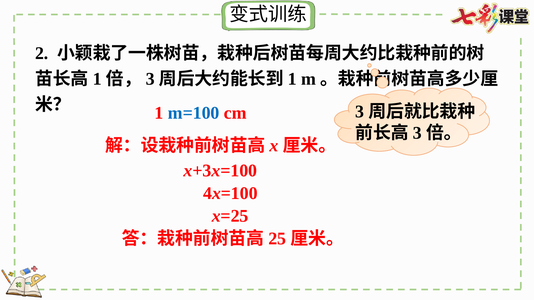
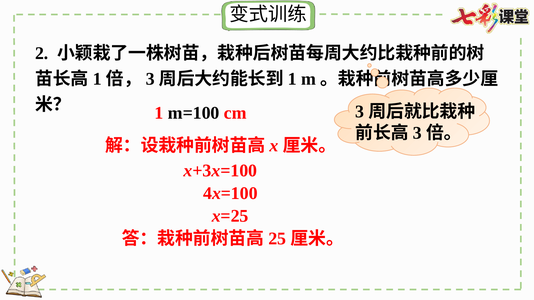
m=100 colour: blue -> black
